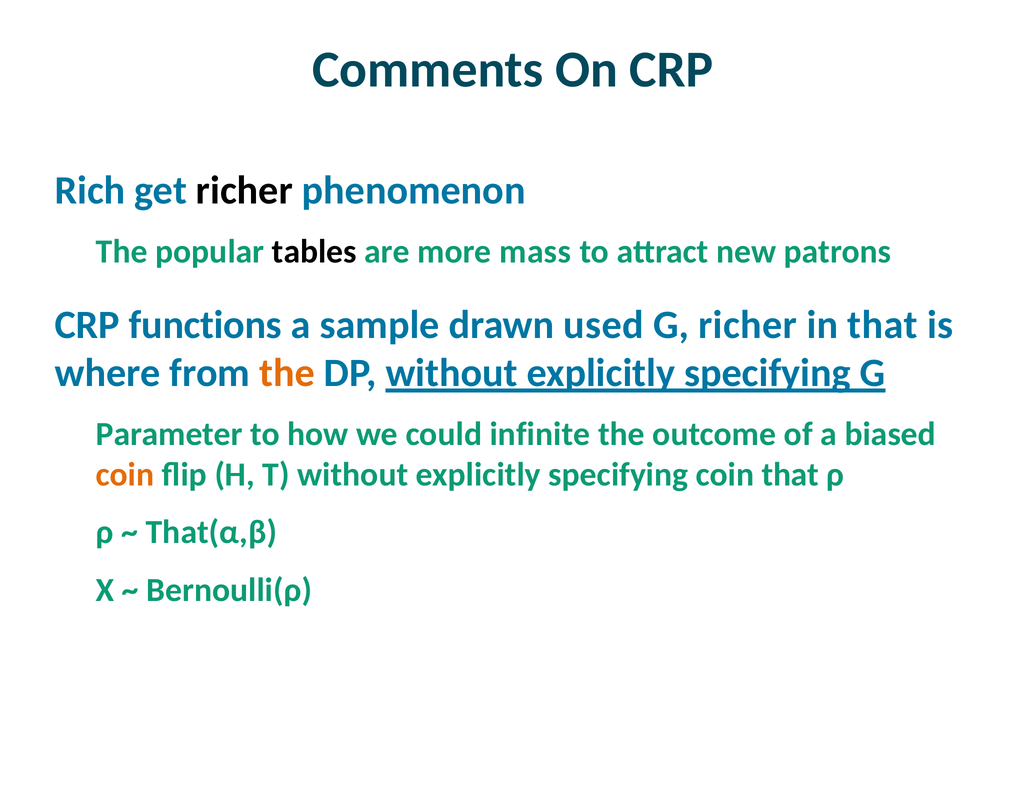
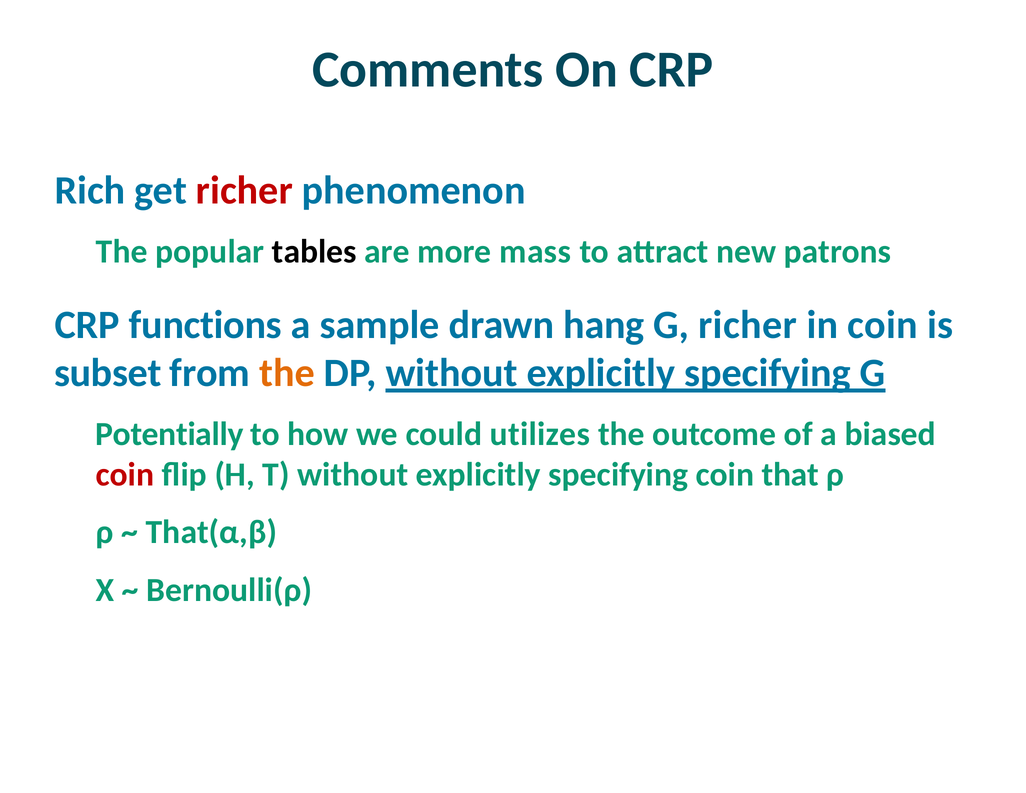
richer at (244, 191) colour: black -> red
used: used -> hang
in that: that -> coin
where: where -> subset
Parameter: Parameter -> Potentially
infinite: infinite -> utilizes
coin at (125, 475) colour: orange -> red
